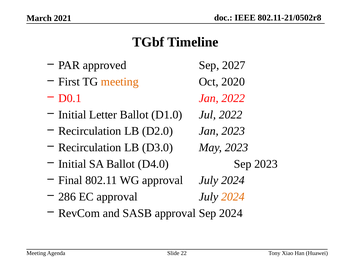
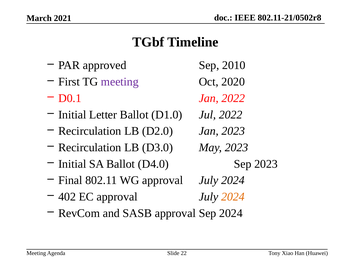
2027: 2027 -> 2010
meeting at (120, 82) colour: orange -> purple
286: 286 -> 402
